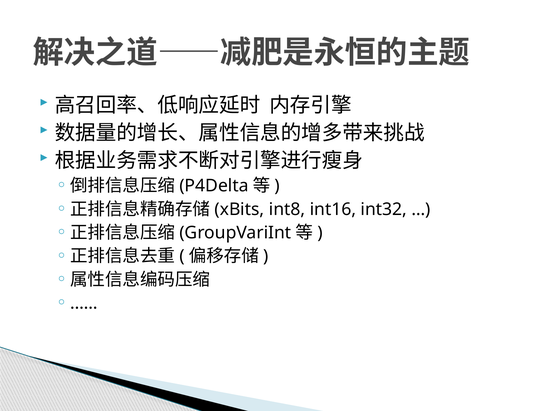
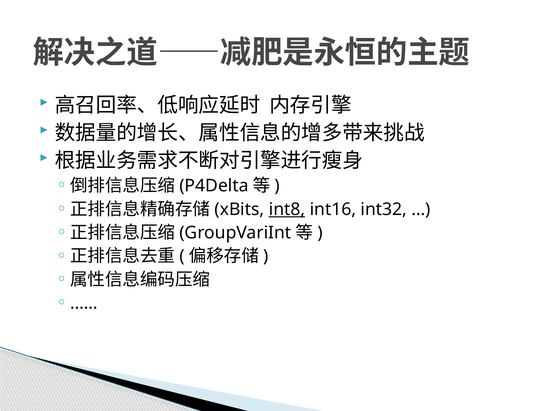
int8 underline: none -> present
